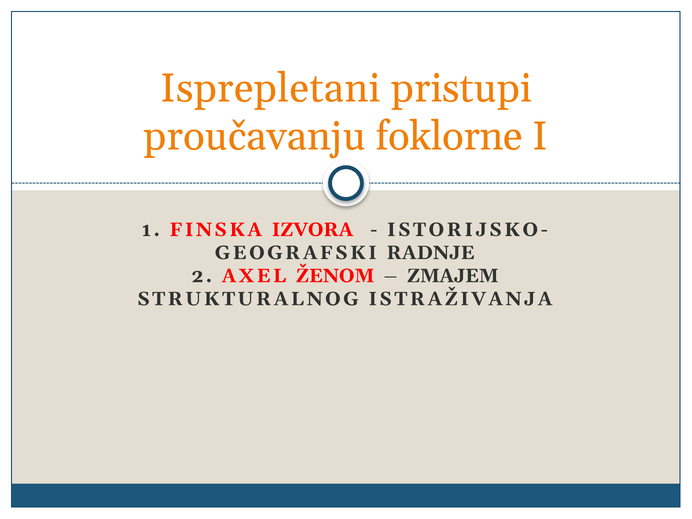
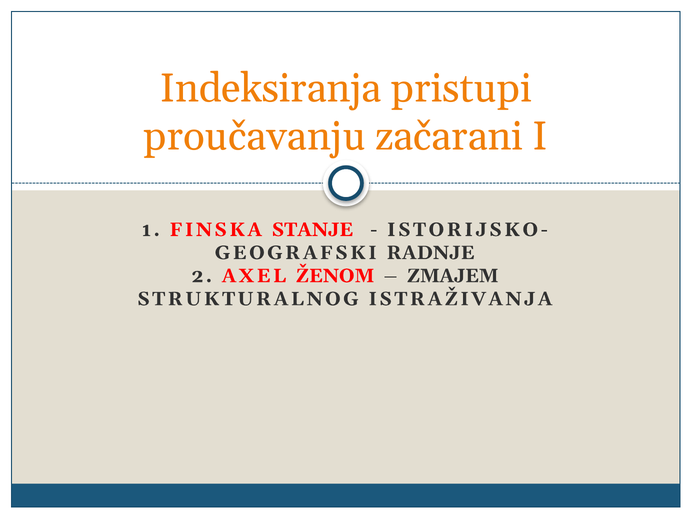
Isprepletani: Isprepletani -> Indeksiranja
foklorne: foklorne -> začarani
IZVORA: IZVORA -> STANJE
